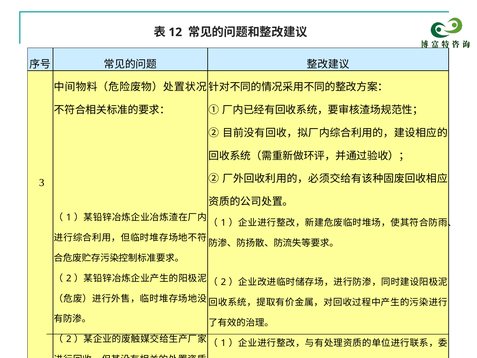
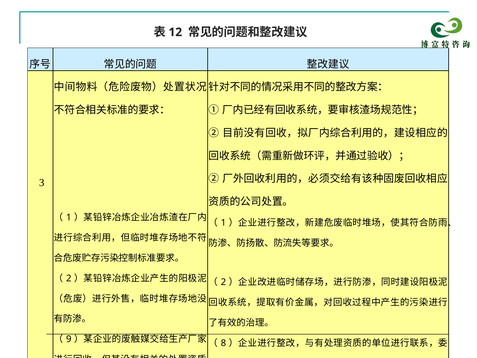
2 at (69, 339): 2 -> 9
1 at (223, 343): 1 -> 8
